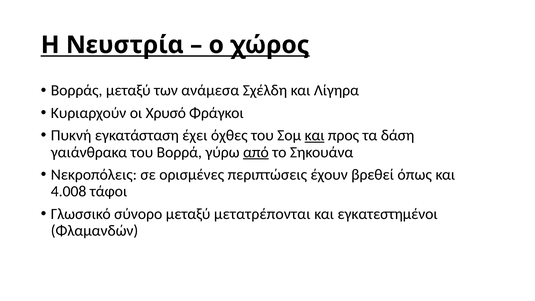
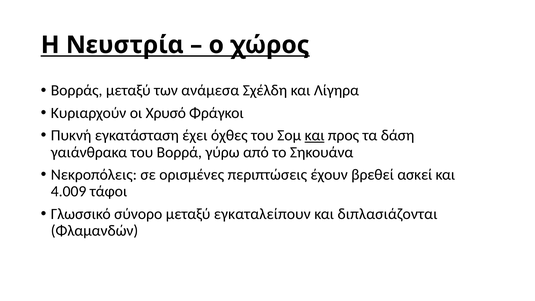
από underline: present -> none
όπως: όπως -> ασκεί
4.008: 4.008 -> 4.009
μετατρέπονται: μετατρέπονται -> εγκαταλείπουν
εγκατεστημένοι: εγκατεστημένοι -> διπλασιάζονται
